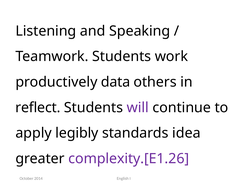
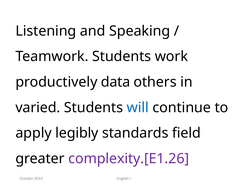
reflect: reflect -> varied
will colour: purple -> blue
idea: idea -> field
